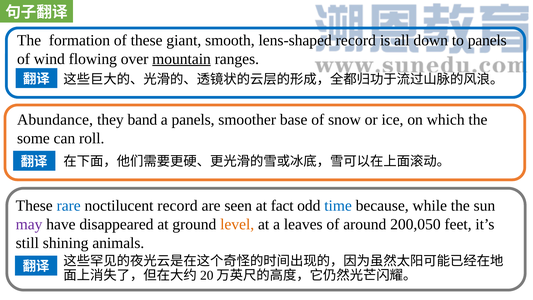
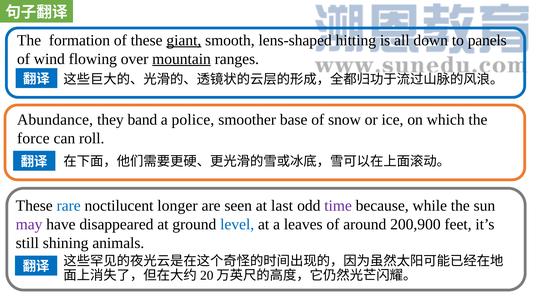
giant underline: none -> present
lens-shaped record: record -> hitting
a panels: panels -> police
some: some -> force
noctilucent record: record -> longer
fact: fact -> last
time colour: blue -> purple
level colour: orange -> blue
200,050: 200,050 -> 200,900
